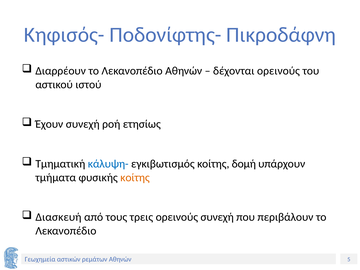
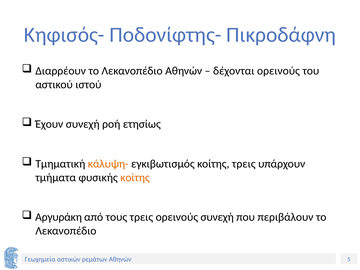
κάλυψη- colour: blue -> orange
κοίτης δομή: δομή -> τρεις
Διασκευή: Διασκευή -> Αργυράκη
